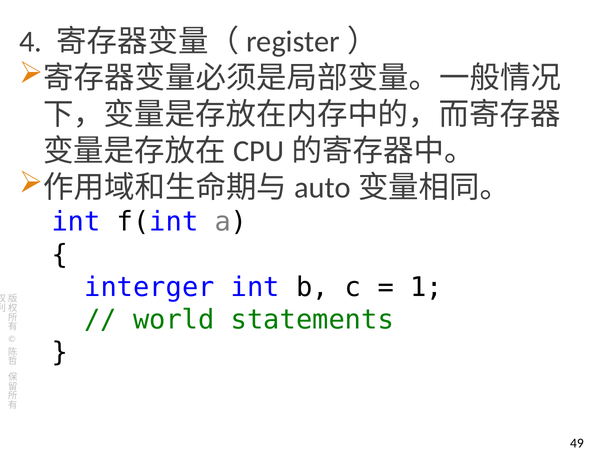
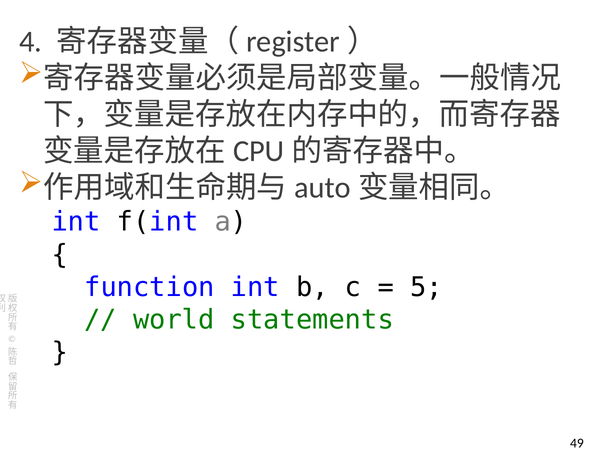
interger: interger -> function
1: 1 -> 5
